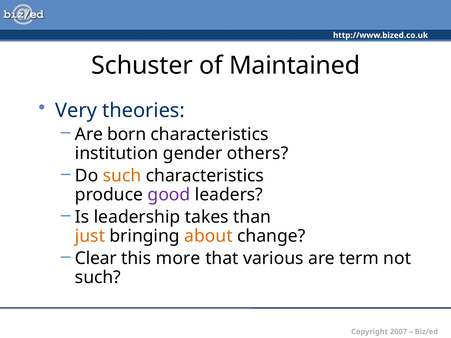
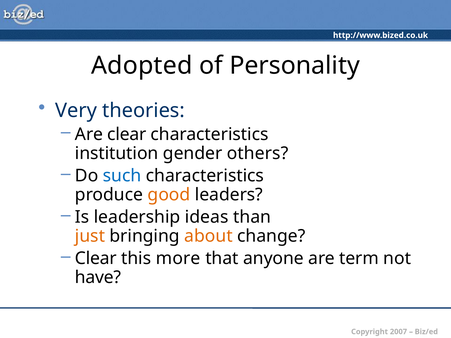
Schuster: Schuster -> Adopted
Maintained: Maintained -> Personality
Are born: born -> clear
such at (122, 176) colour: orange -> blue
good colour: purple -> orange
takes: takes -> ideas
various: various -> anyone
such at (98, 278): such -> have
